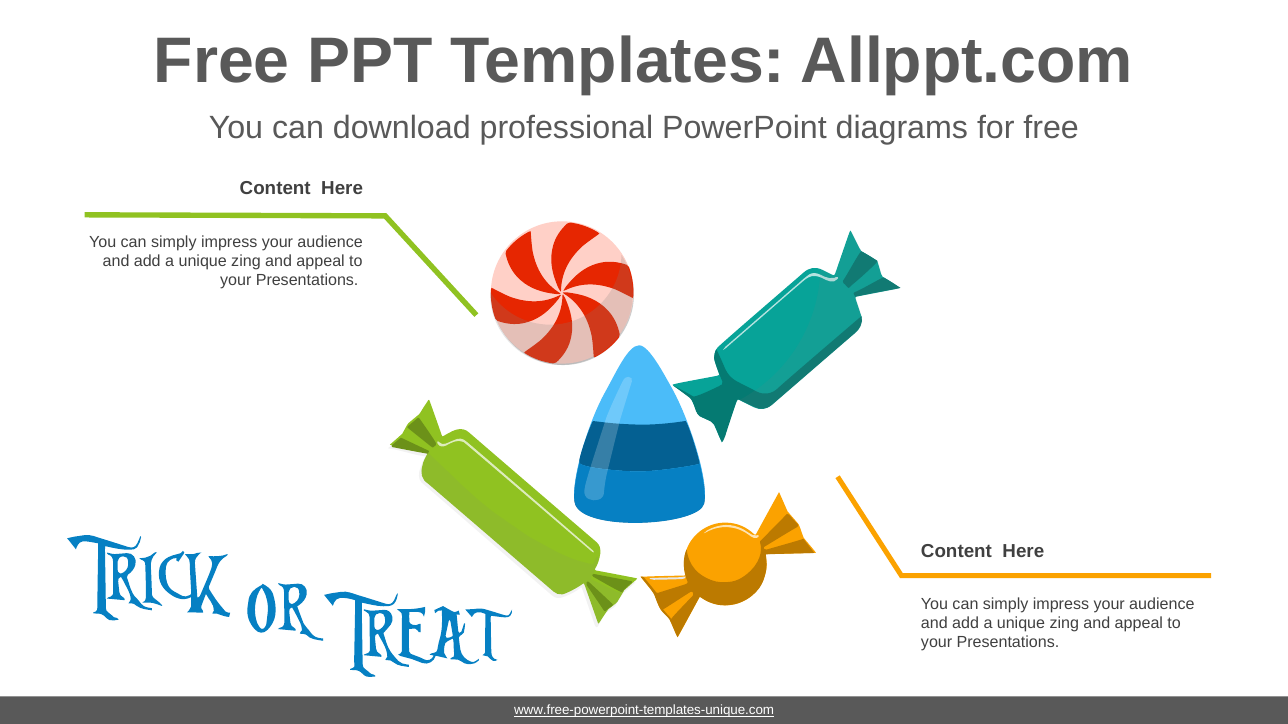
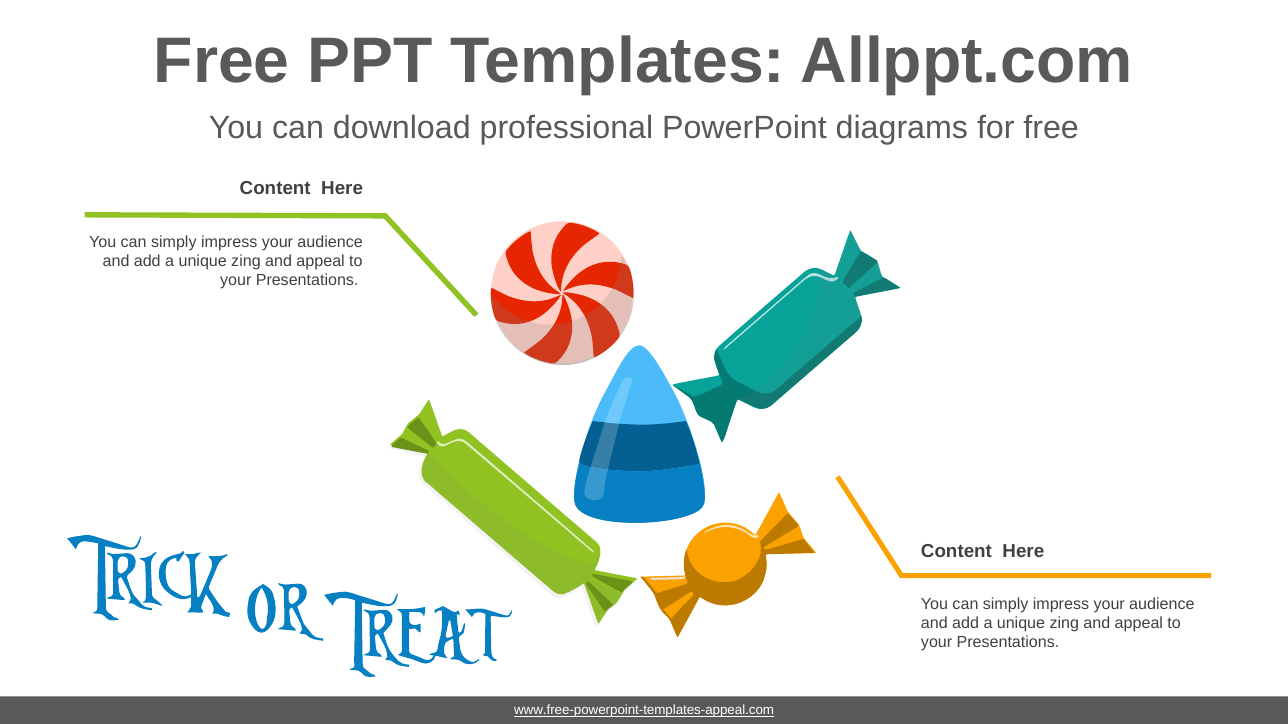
www.free-powerpoint-templates-unique.com: www.free-powerpoint-templates-unique.com -> www.free-powerpoint-templates-appeal.com
